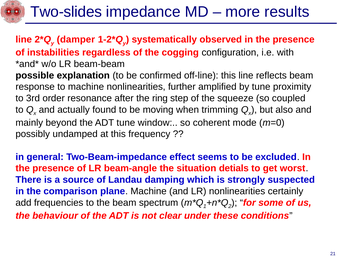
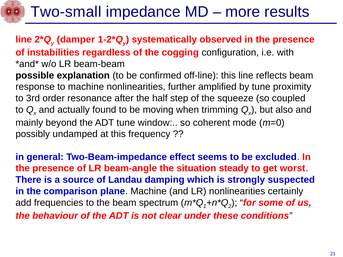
Two-slides: Two-slides -> Two-small
ring: ring -> half
detials: detials -> steady
